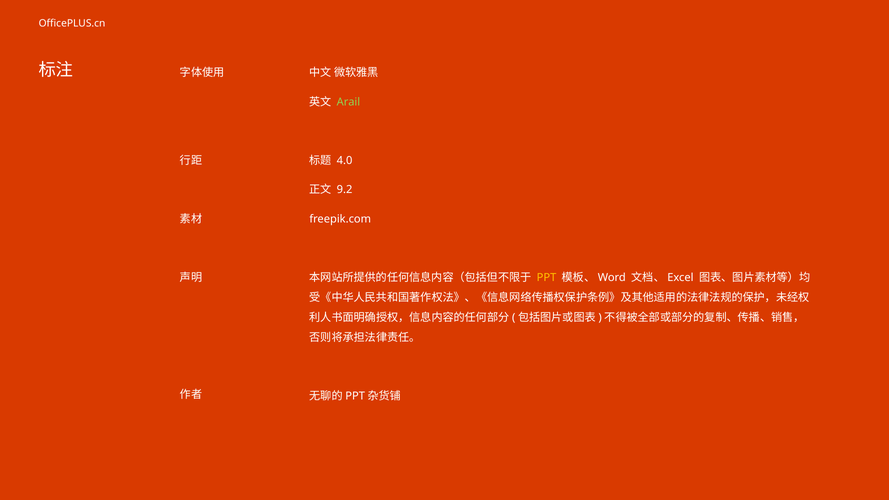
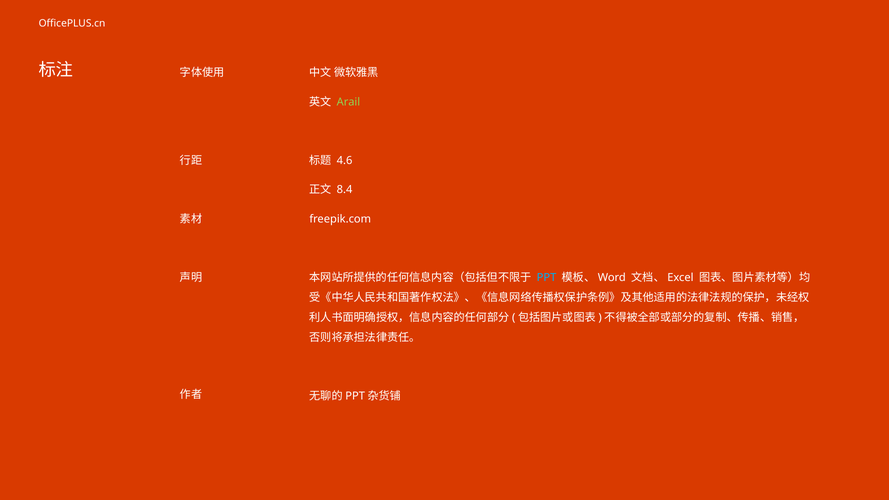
4.0: 4.0 -> 4.6
9.2: 9.2 -> 8.4
PPT colour: yellow -> light blue
